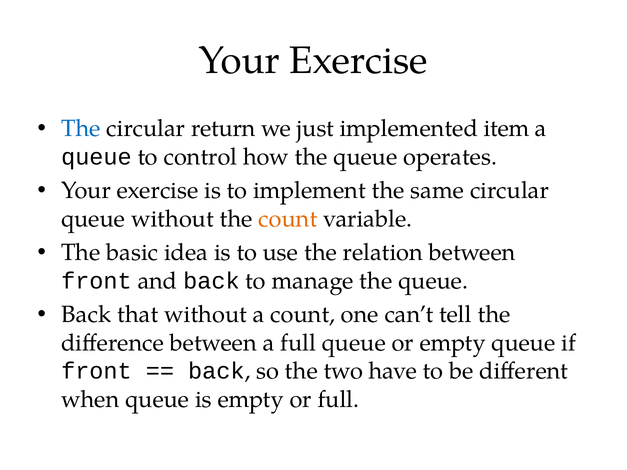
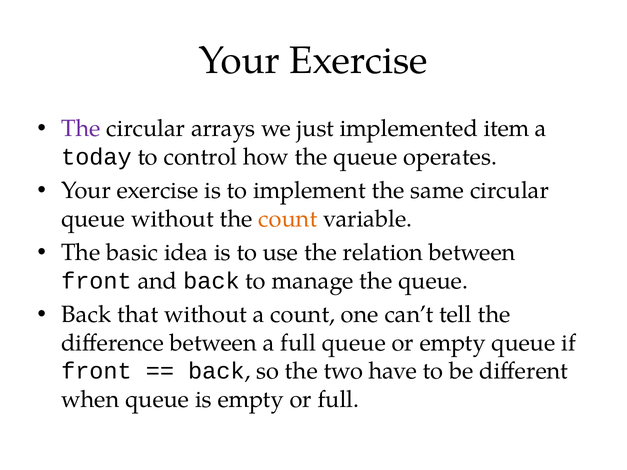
The at (81, 129) colour: blue -> purple
return: return -> arrays
queue at (96, 157): queue -> today
